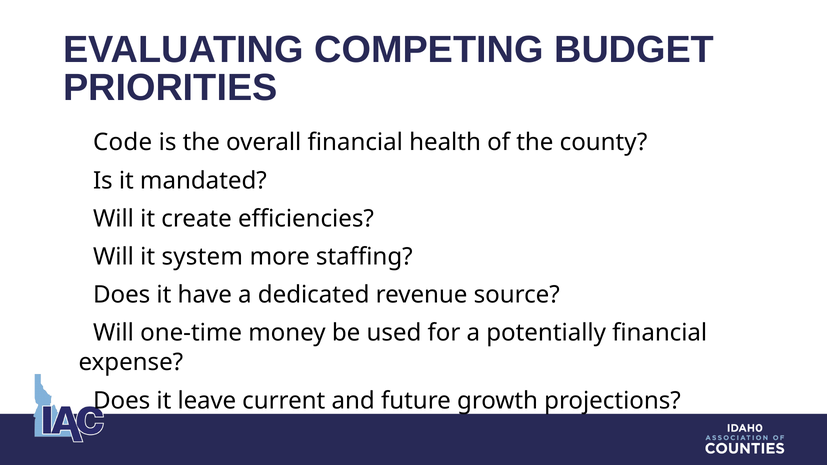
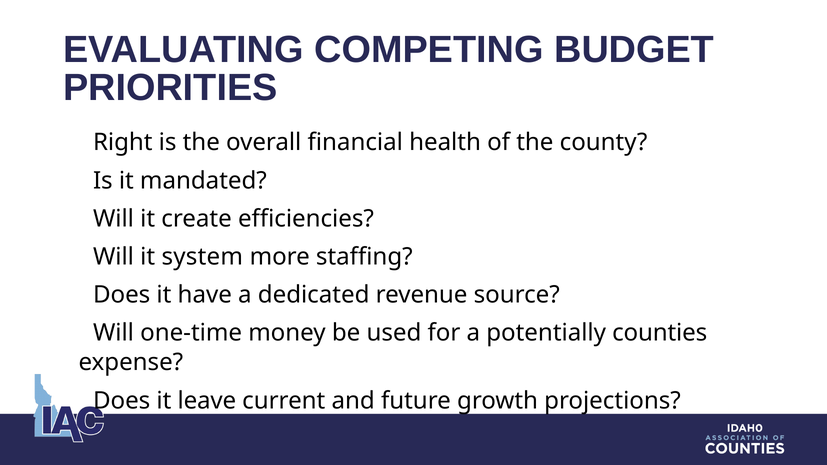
Code: Code -> Right
potentially financial: financial -> counties
